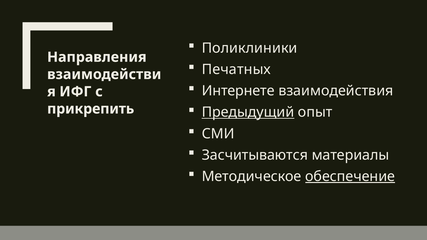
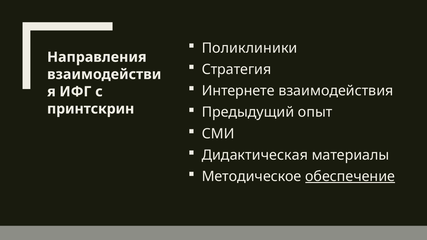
Печатных: Печатных -> Стратегия
Предыдущий underline: present -> none
прикрепить: прикрепить -> принтскрин
Засчитываются: Засчитываются -> Дидактическая
